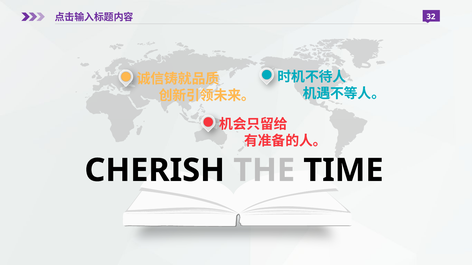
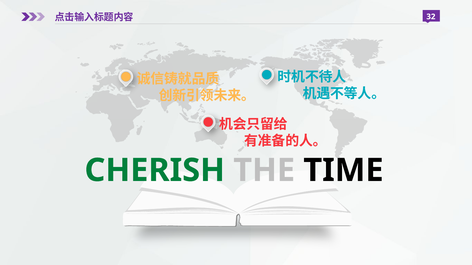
CHERISH colour: black -> green
